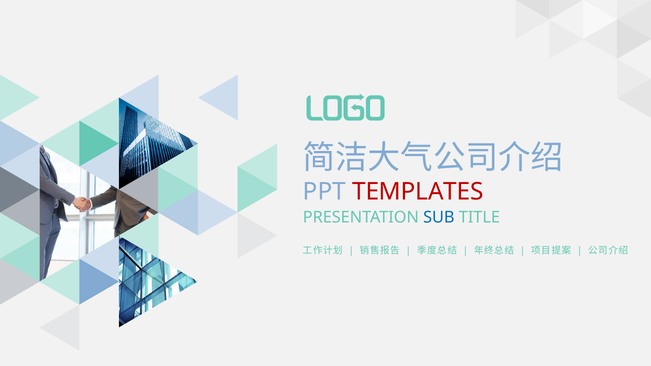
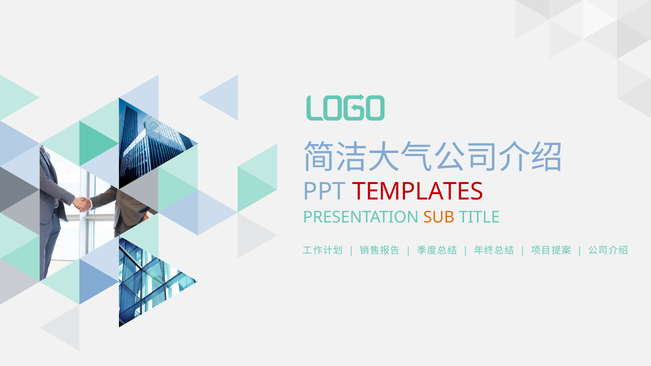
SUB colour: blue -> orange
